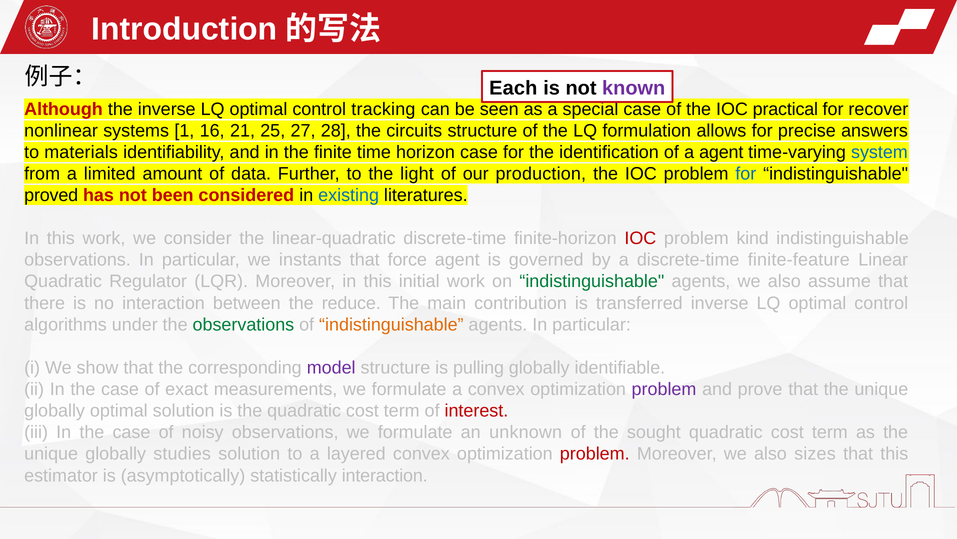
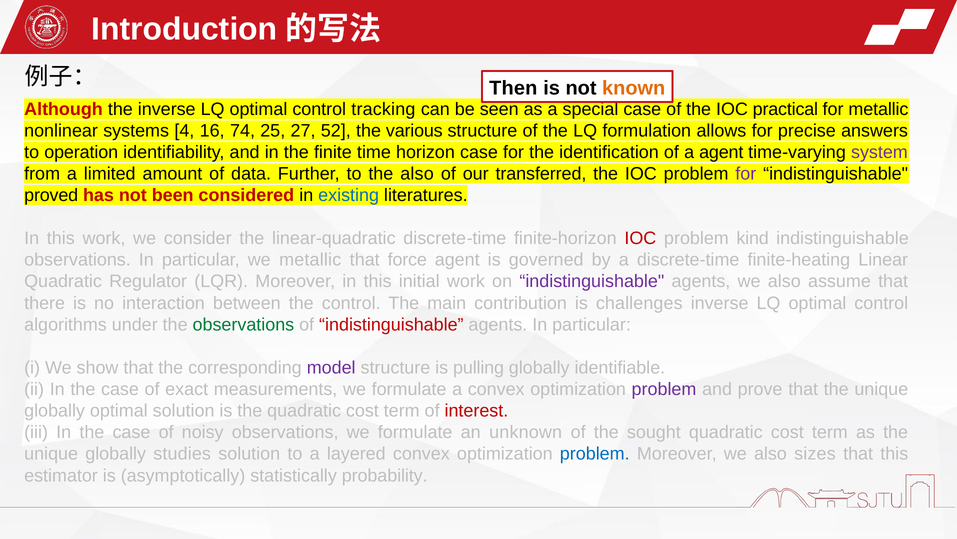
Each: Each -> Then
known colour: purple -> orange
for recover: recover -> metallic
1: 1 -> 4
21: 21 -> 74
28: 28 -> 52
circuits: circuits -> various
materials: materials -> operation
system colour: blue -> purple
the light: light -> also
production: production -> transferred
for at (746, 174) colour: blue -> purple
we instants: instants -> metallic
finite-feature: finite-feature -> finite-heating
indistinguishable at (592, 281) colour: green -> purple
the reduce: reduce -> control
transferred: transferred -> challenges
indistinguishable at (391, 324) colour: orange -> red
problem at (595, 453) colour: red -> blue
statistically interaction: interaction -> probability
